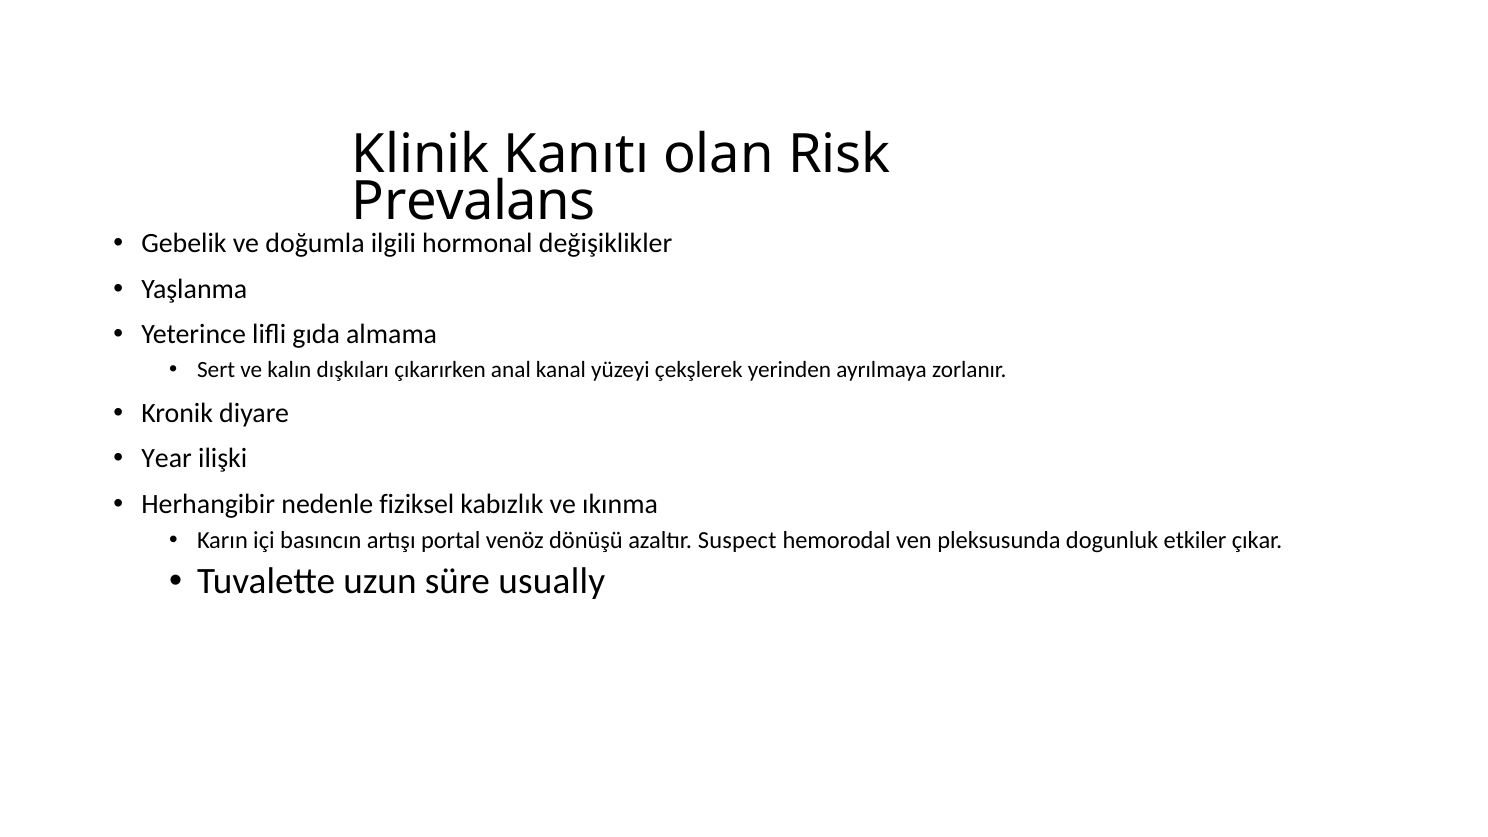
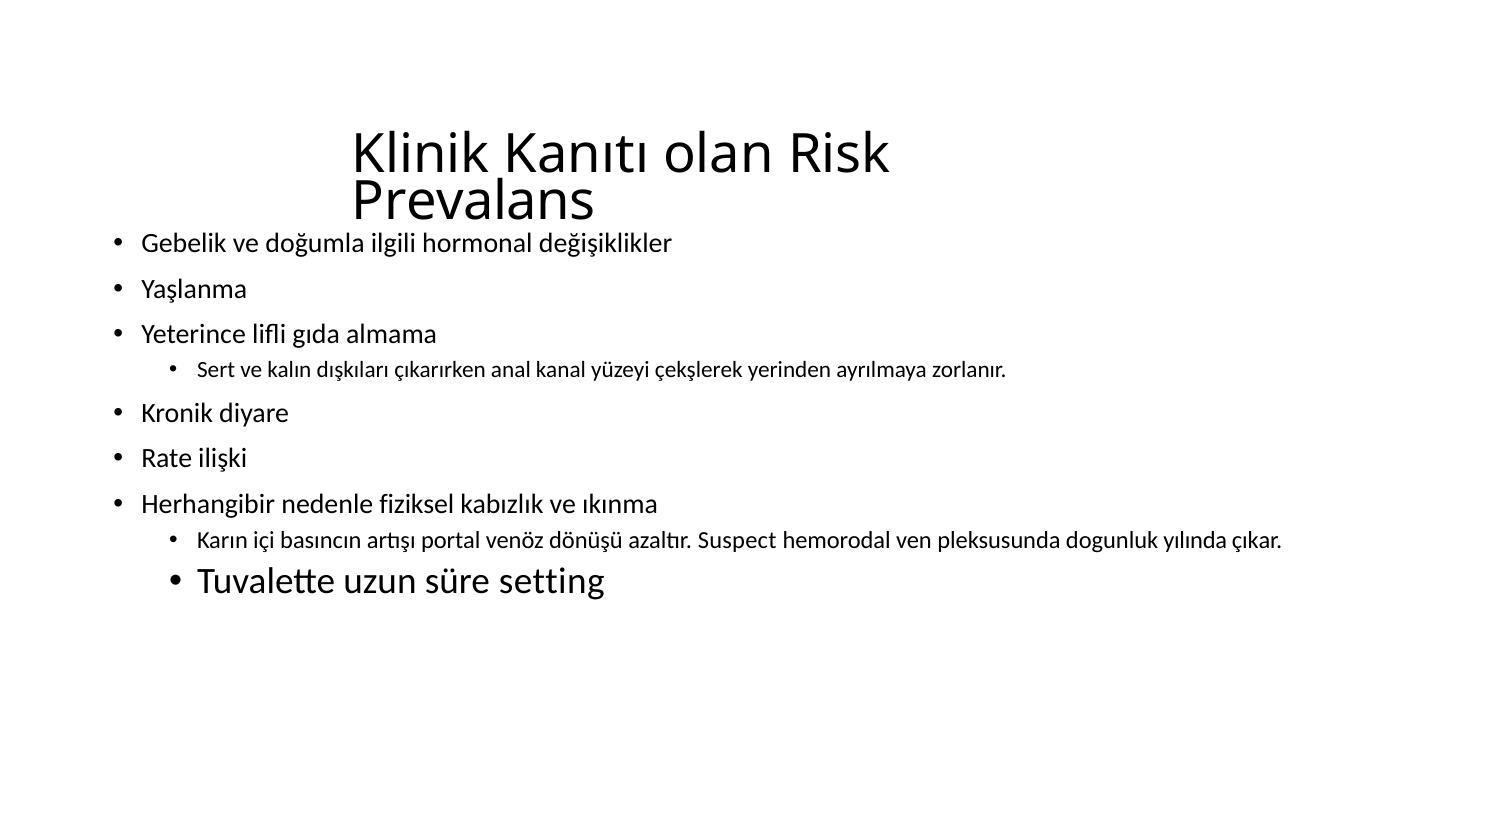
Year: Year -> Rate
etkiler: etkiler -> yılında
usually: usually -> setting
